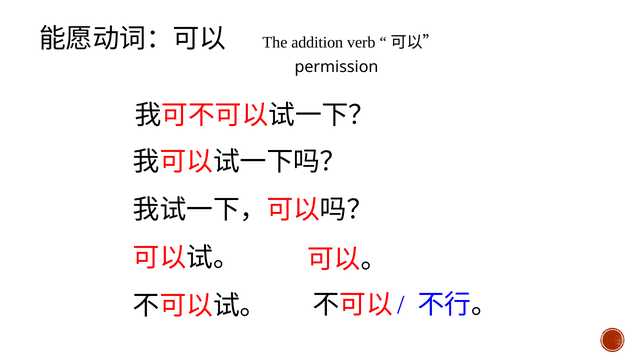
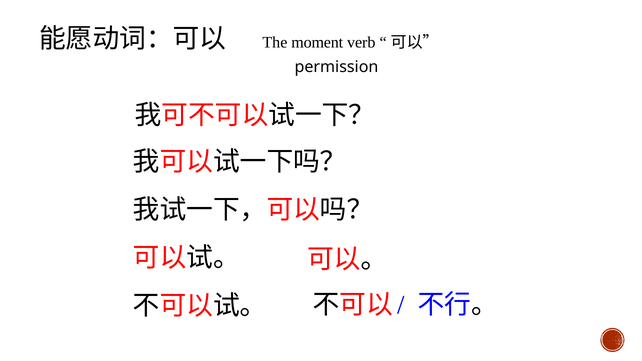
addition: addition -> moment
